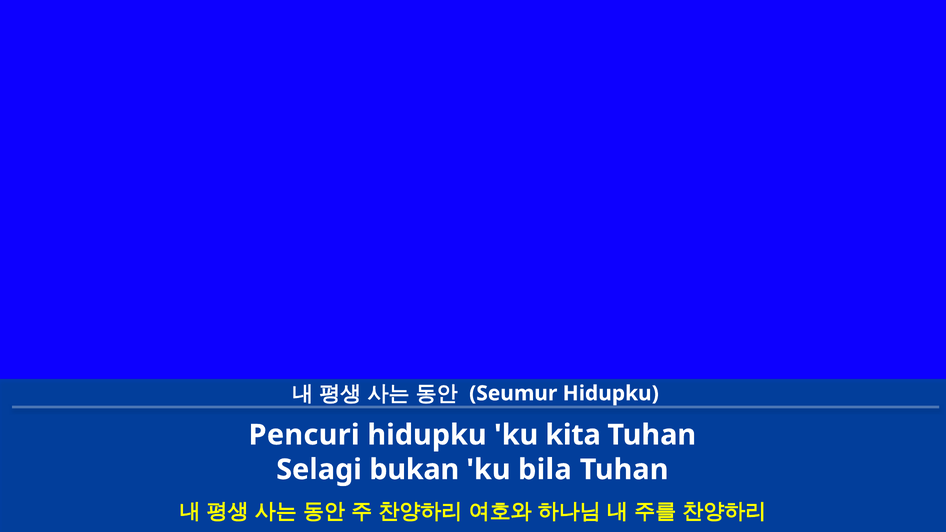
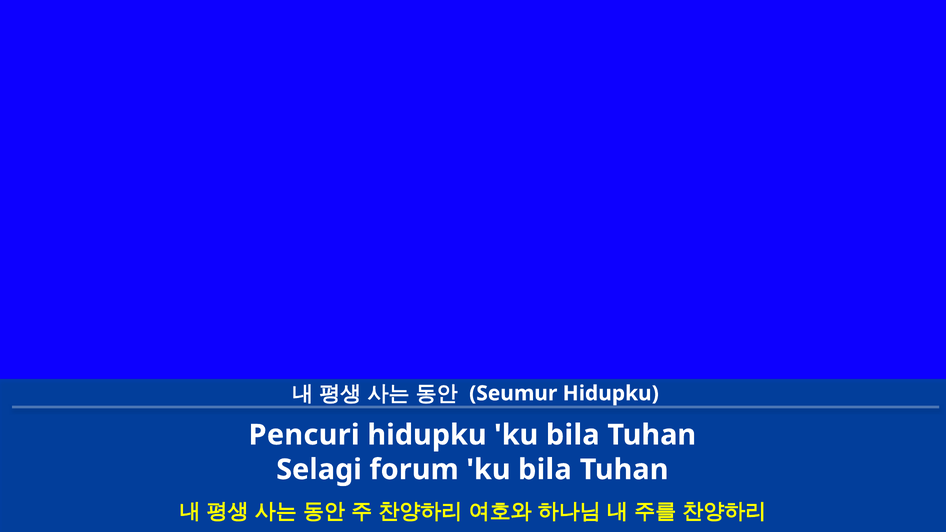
hidupku ku kita: kita -> bila
bukan: bukan -> forum
